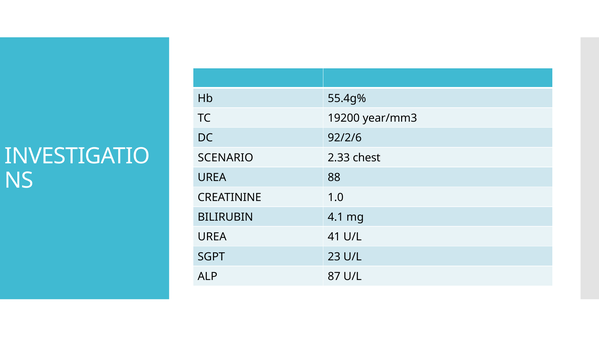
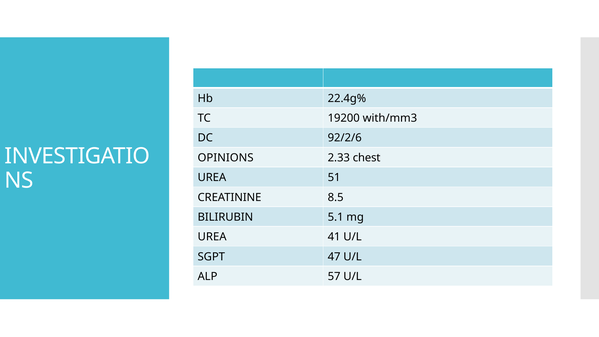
55.4g%: 55.4g% -> 22.4g%
year/mm3: year/mm3 -> with/mm3
SCENARIO: SCENARIO -> OPINIONS
88: 88 -> 51
1.0: 1.0 -> 8.5
4.1: 4.1 -> 5.1
23: 23 -> 47
87: 87 -> 57
